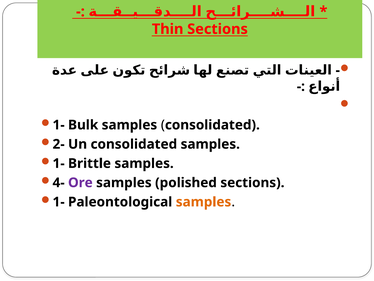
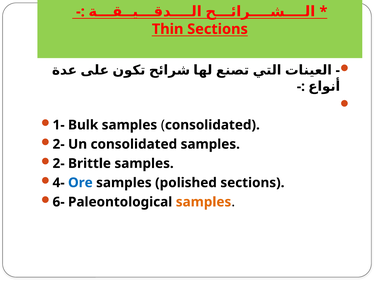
1- at (59, 163): 1- -> 2-
Ore colour: purple -> blue
1- at (59, 202): 1- -> 6-
